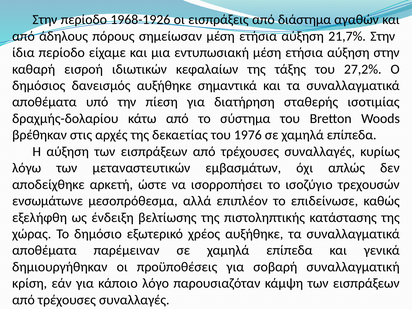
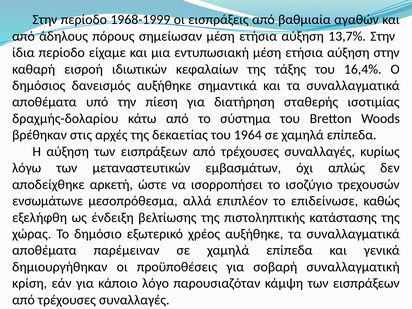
1968-1926: 1968-1926 -> 1968-1999
διάστημα: διάστημα -> βαθμιαία
21,7%: 21,7% -> 13,7%
27,2%: 27,2% -> 16,4%
1976: 1976 -> 1964
